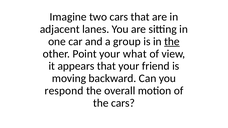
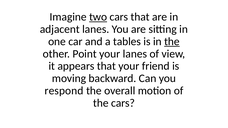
two underline: none -> present
group: group -> tables
your what: what -> lanes
